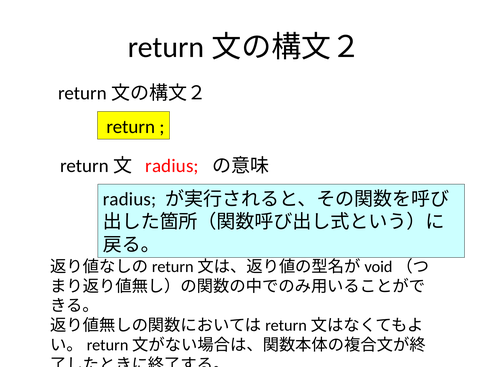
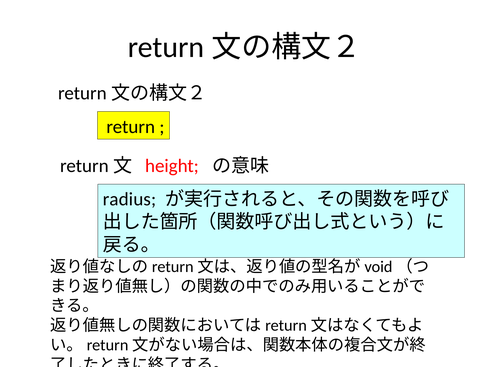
radius at (172, 166): radius -> height
